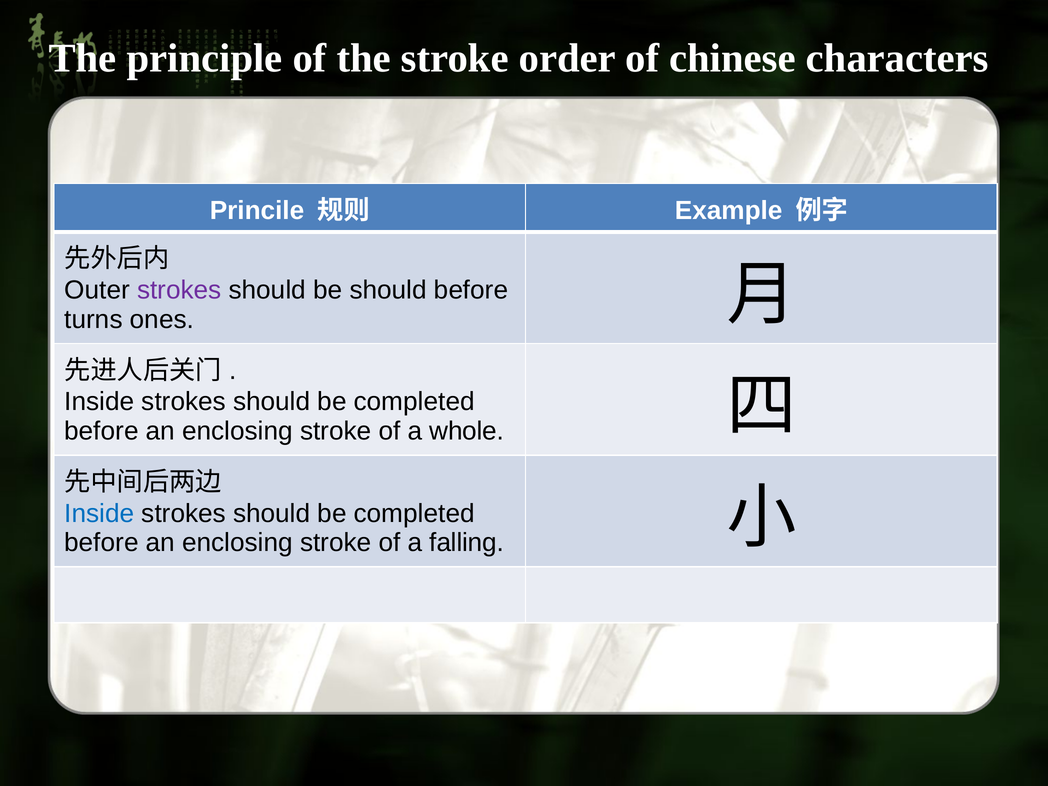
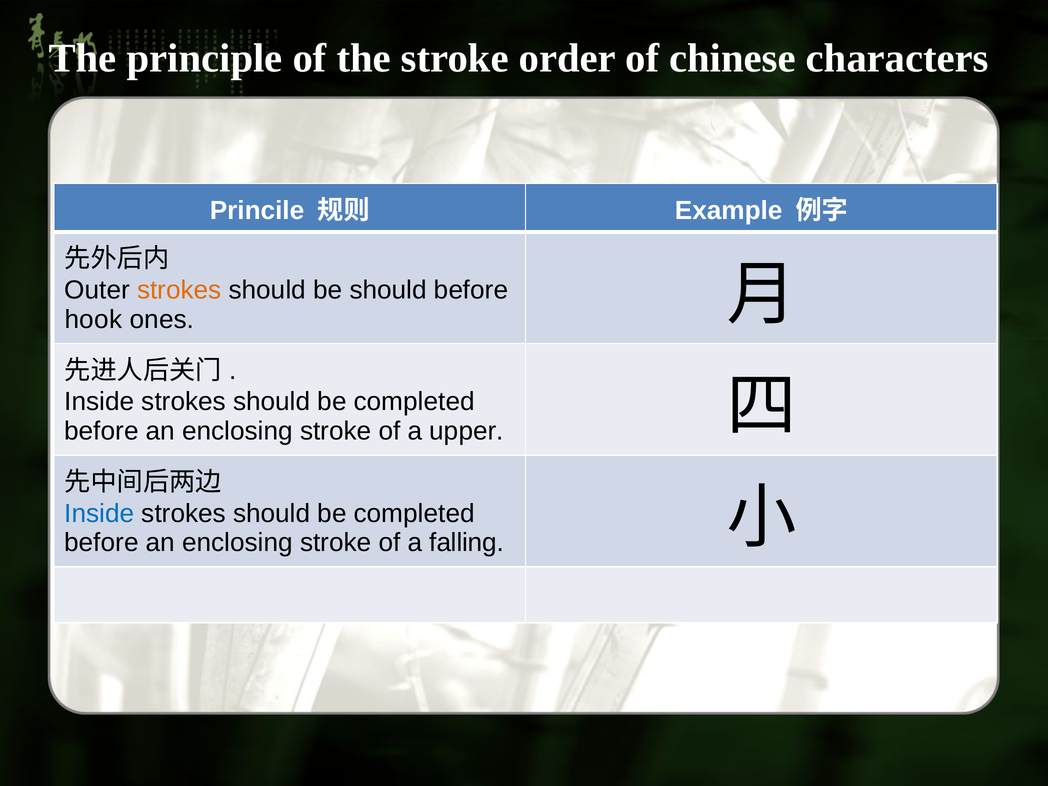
strokes at (179, 290) colour: purple -> orange
turns: turns -> hook
whole: whole -> upper
